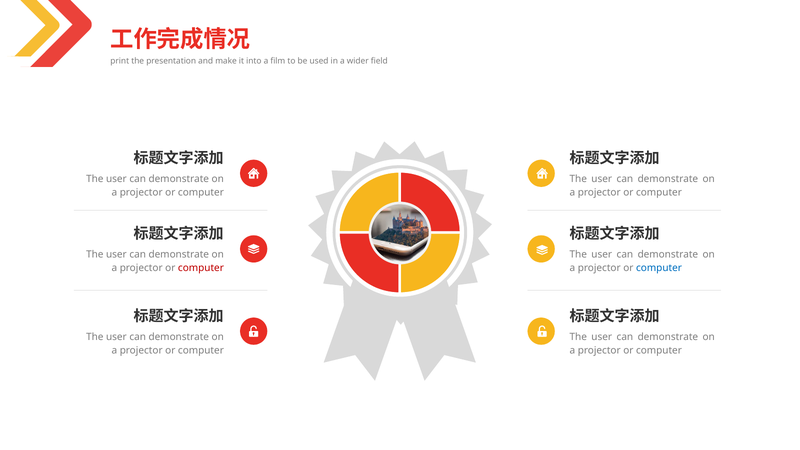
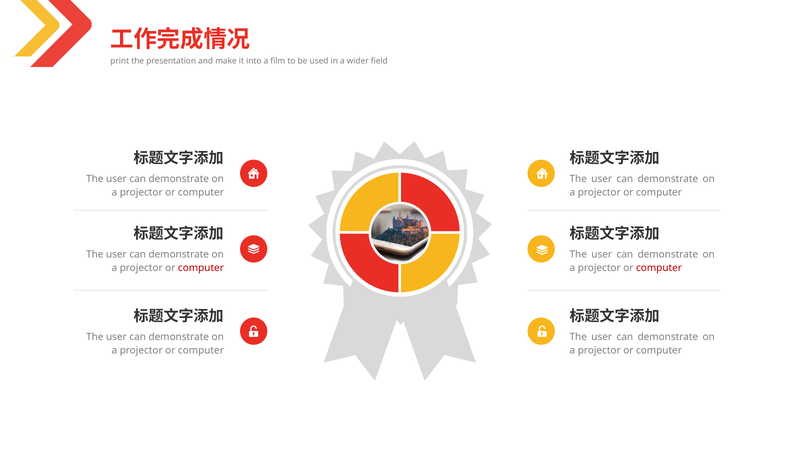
computer at (659, 268) colour: blue -> red
